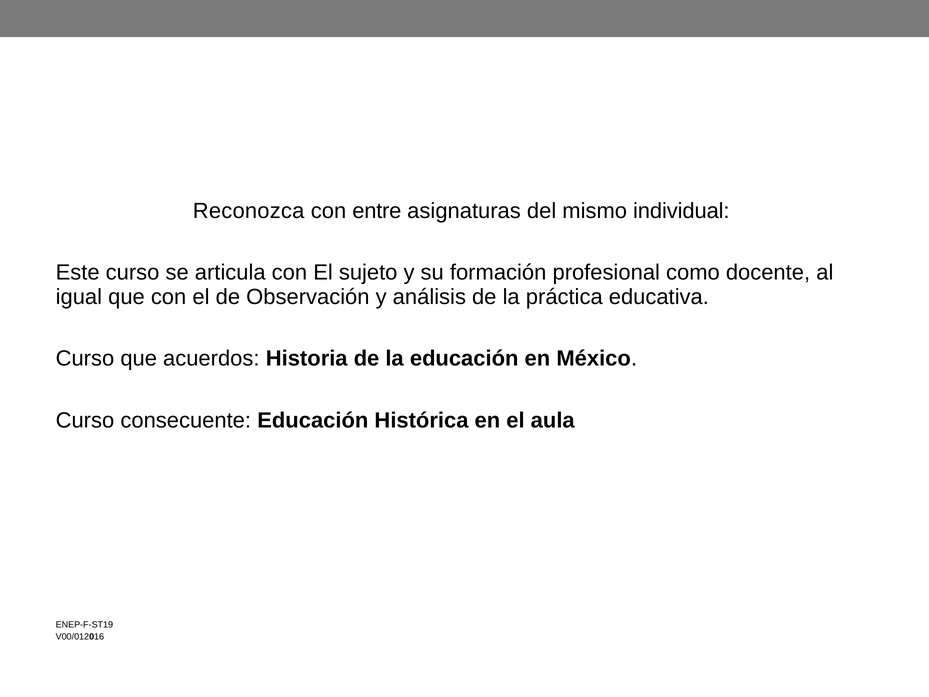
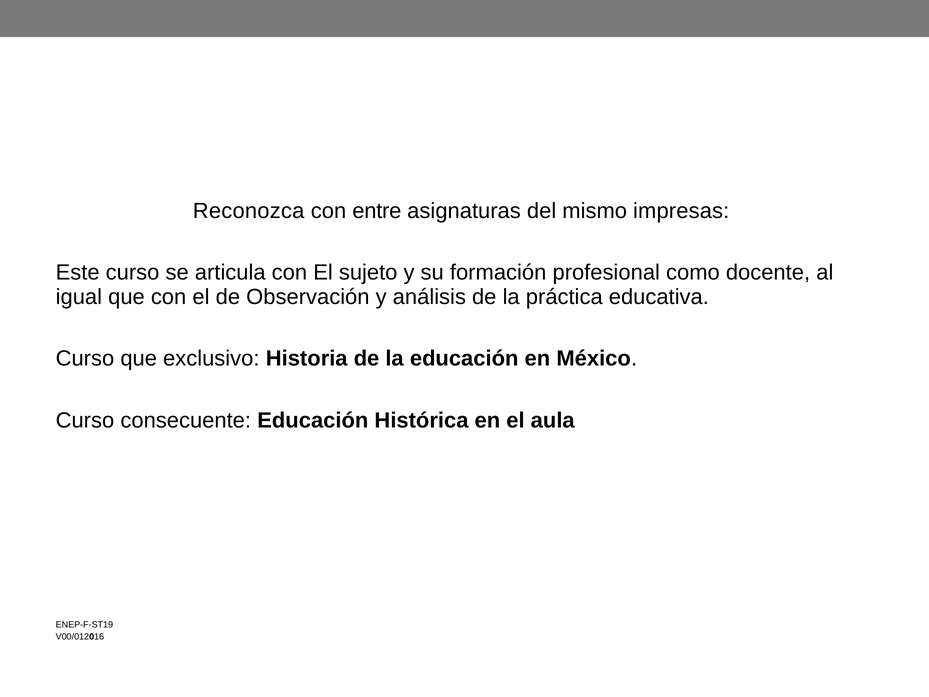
individual: individual -> impresas
acuerdos: acuerdos -> exclusivo
